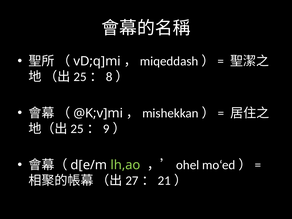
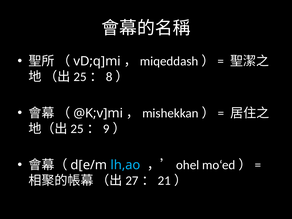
lh,ao colour: light green -> light blue
